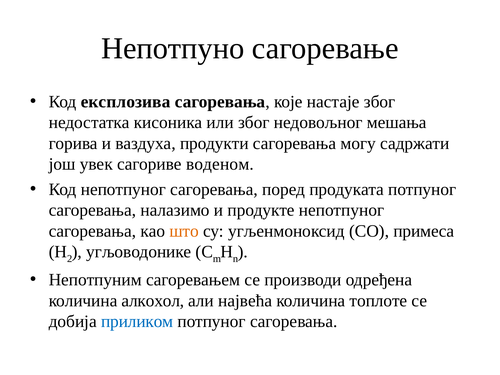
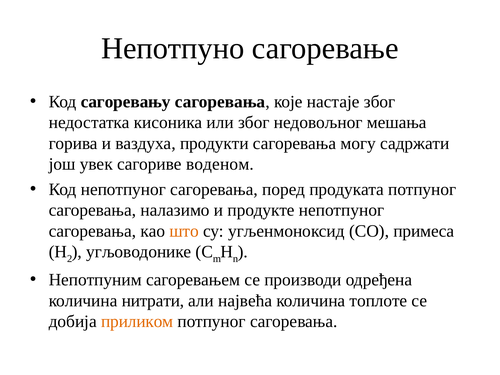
експлозива: експлозива -> сагоревању
алкохол: алкохол -> нитрати
приликом colour: blue -> orange
